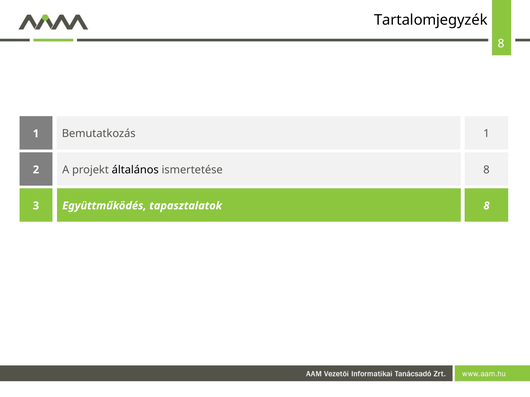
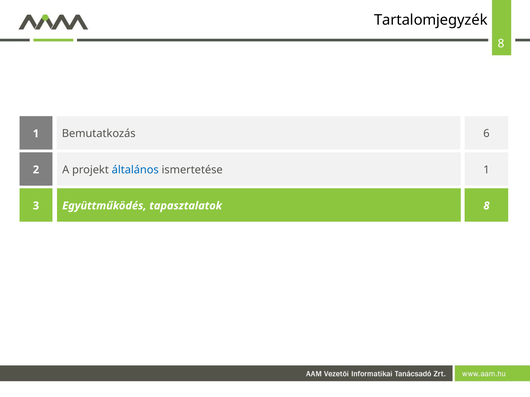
Bemutatkozás 1: 1 -> 6
általános colour: black -> blue
ismertetése 8: 8 -> 1
